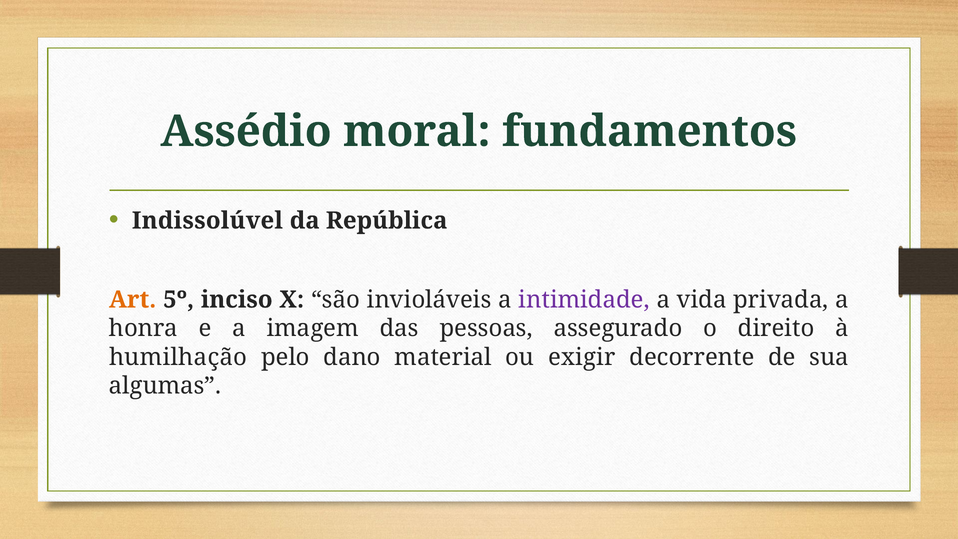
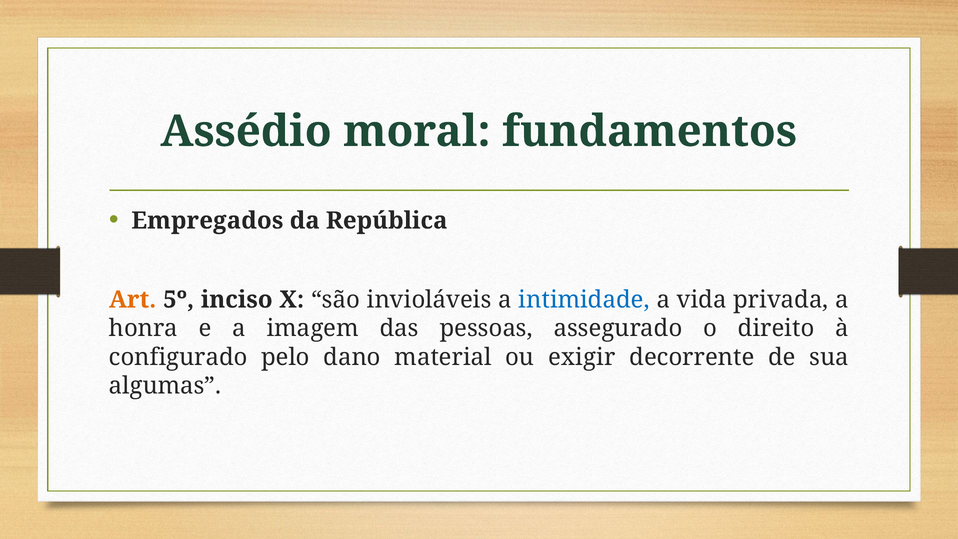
Indissolúvel: Indissolúvel -> Empregados
intimidade colour: purple -> blue
humilhação: humilhação -> configurado
